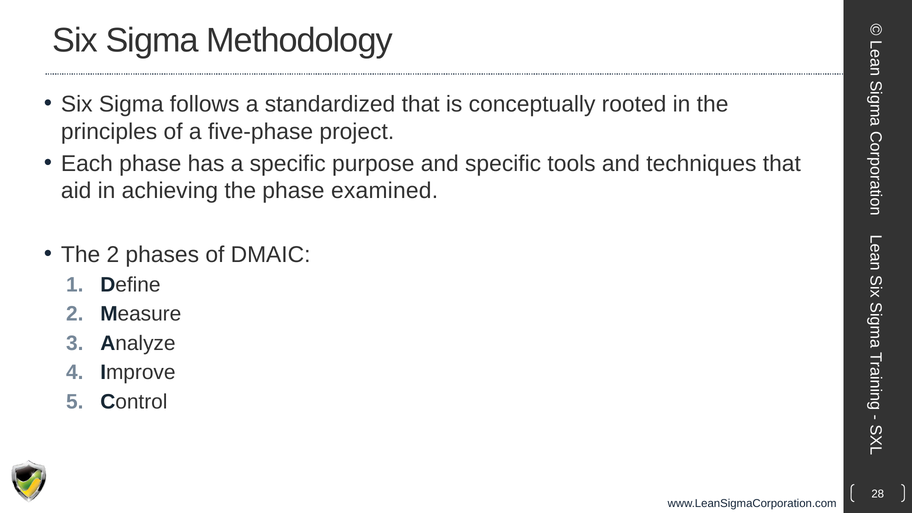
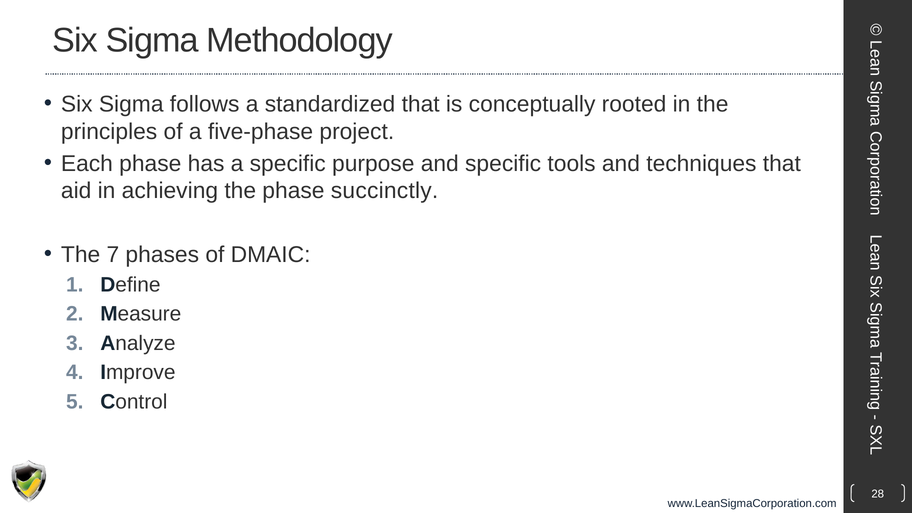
examined: examined -> succinctly
The 2: 2 -> 7
